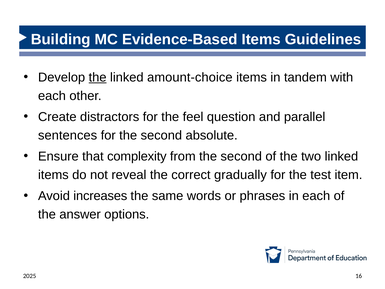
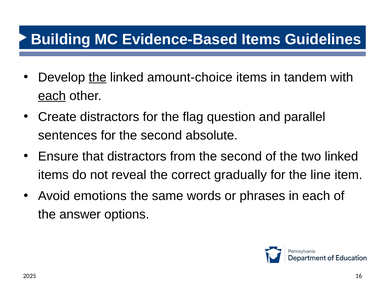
each at (52, 96) underline: none -> present
feel: feel -> flag
that complexity: complexity -> distractors
test: test -> line
increases: increases -> emotions
